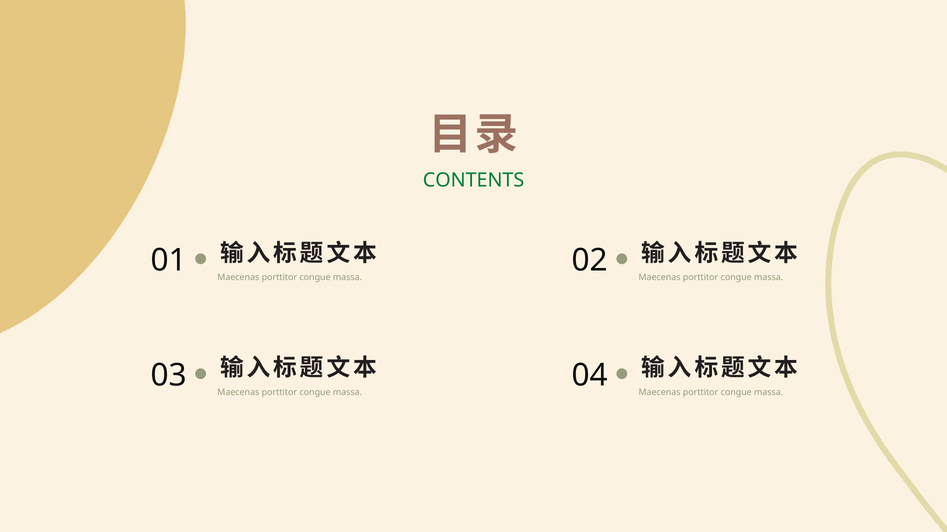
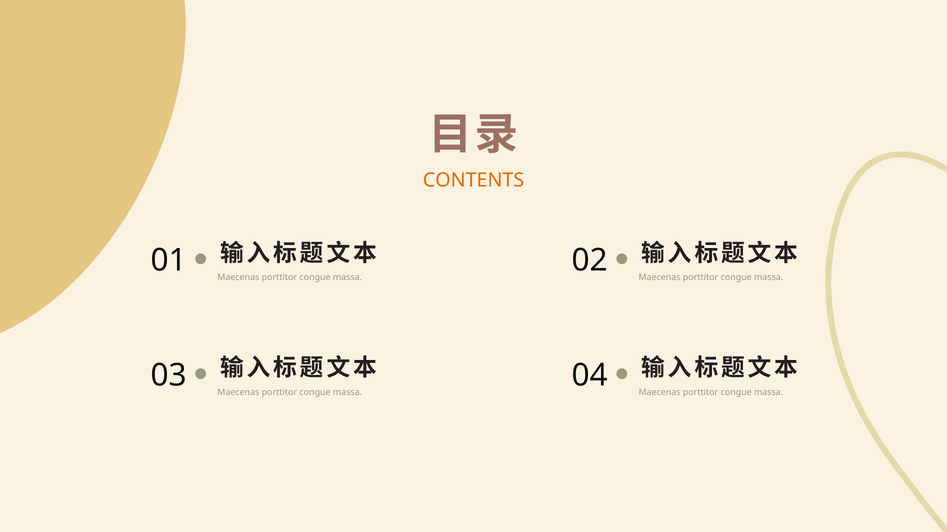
CONTENTS colour: green -> orange
